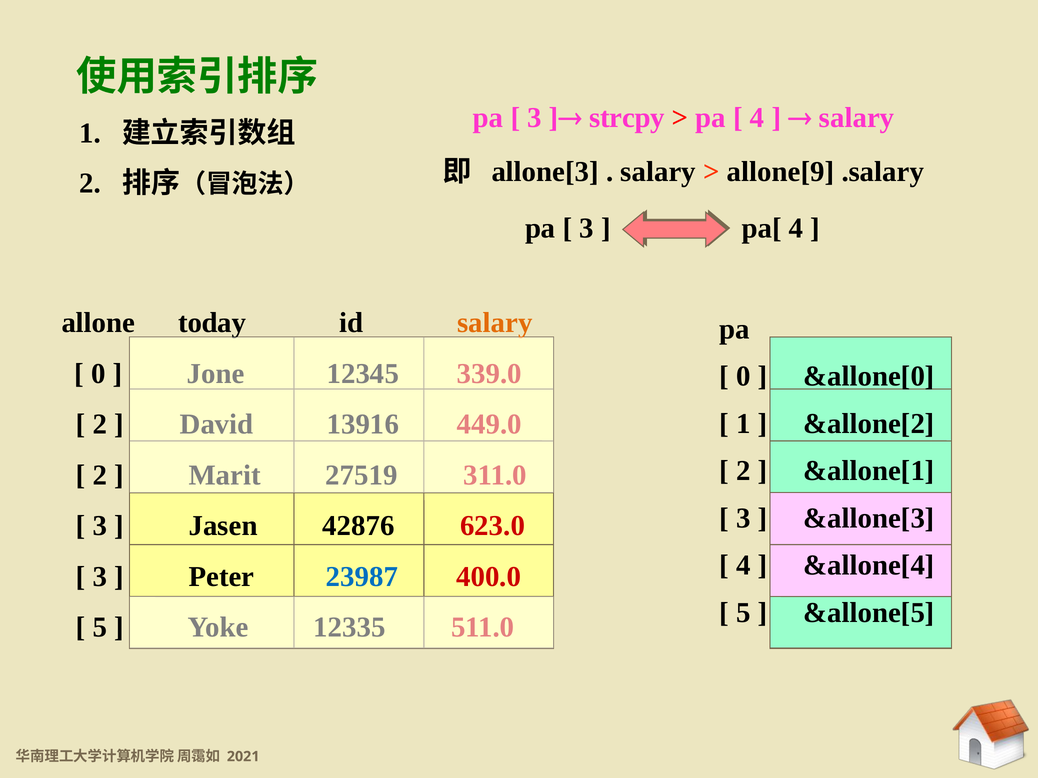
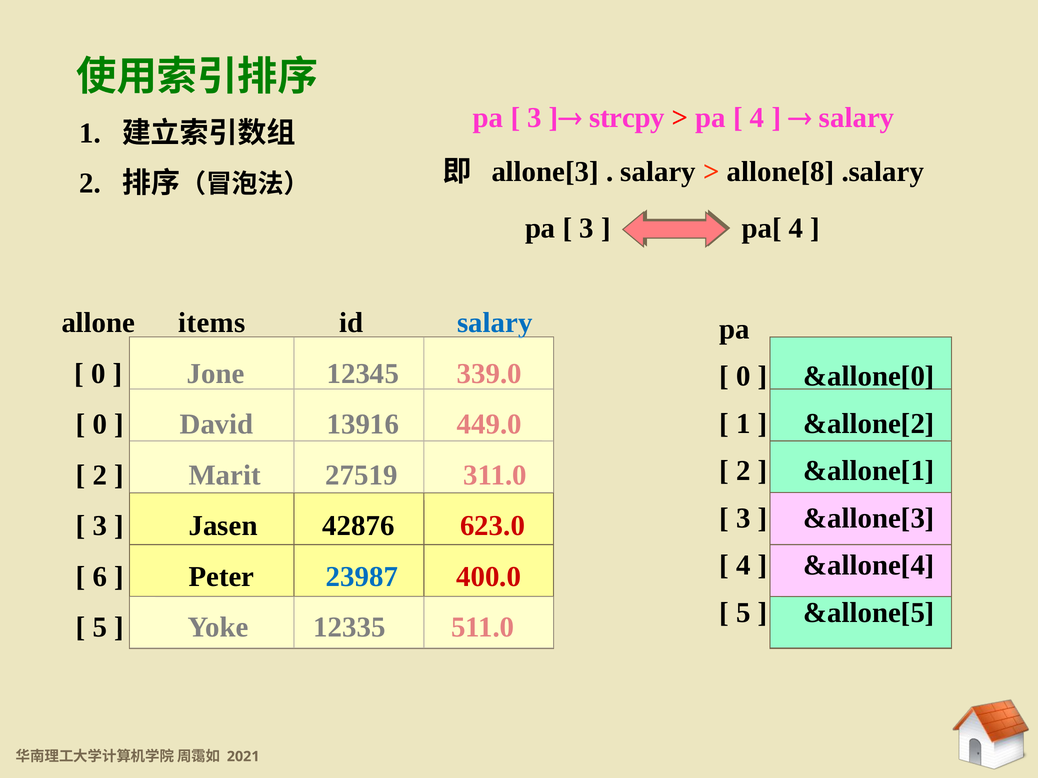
allone[9: allone[9 -> allone[8
today: today -> items
salary at (495, 323) colour: orange -> blue
2 at (100, 425): 2 -> 0
3 at (100, 577): 3 -> 6
